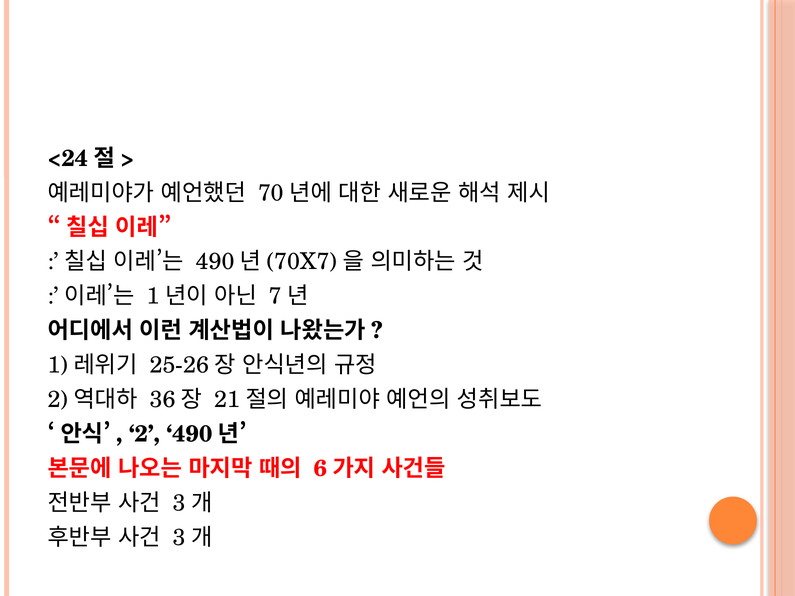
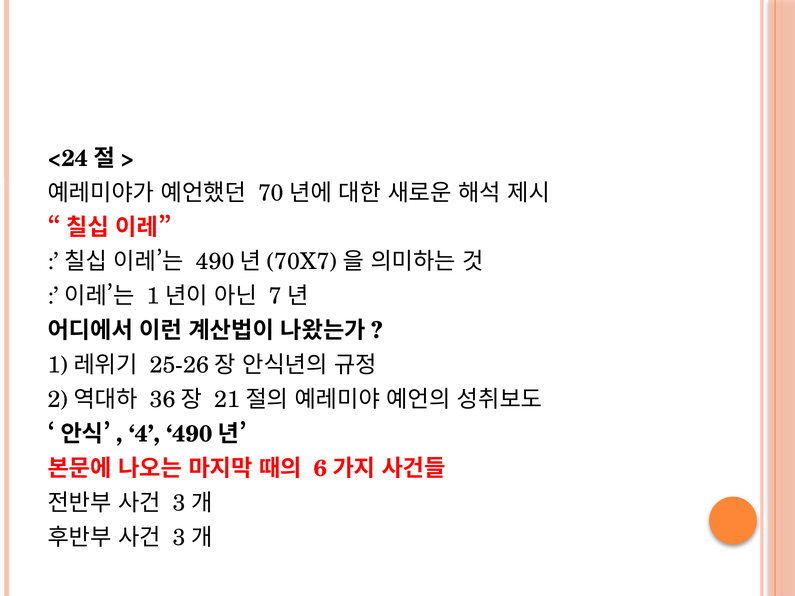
2: 2 -> 4
